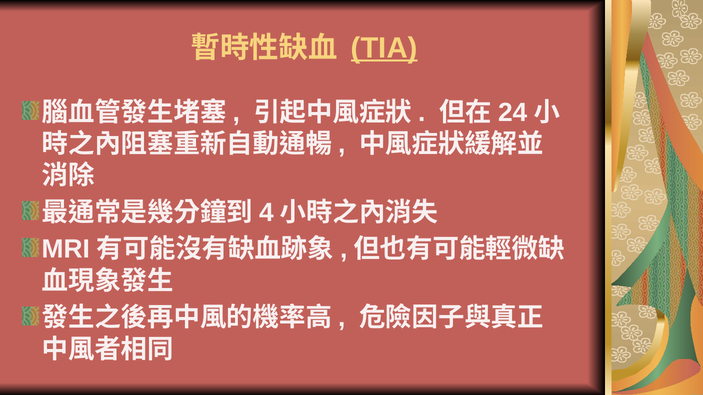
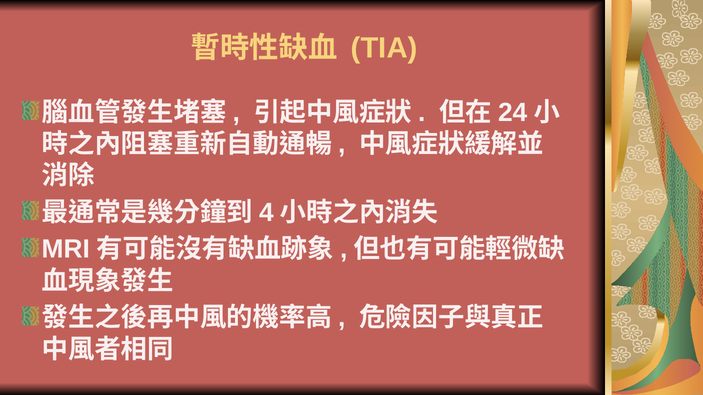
TIA underline: present -> none
